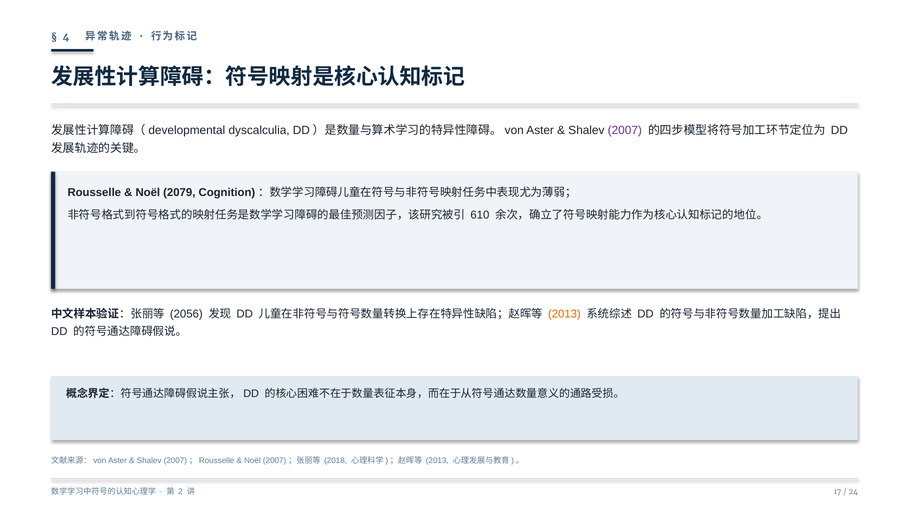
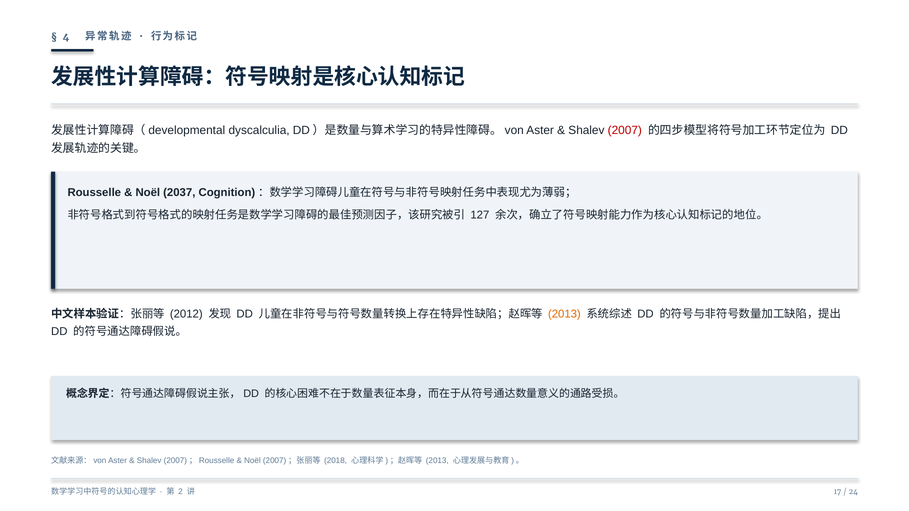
2007 at (625, 131) colour: purple -> red
2079: 2079 -> 2037
610: 610 -> 127
2056: 2056 -> 2012
